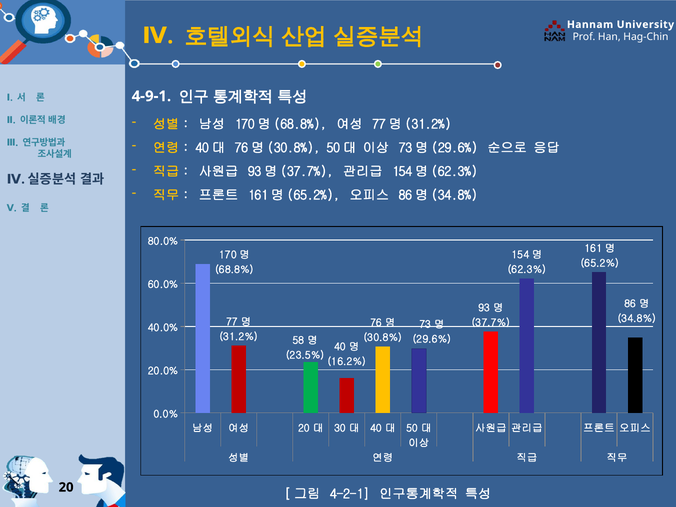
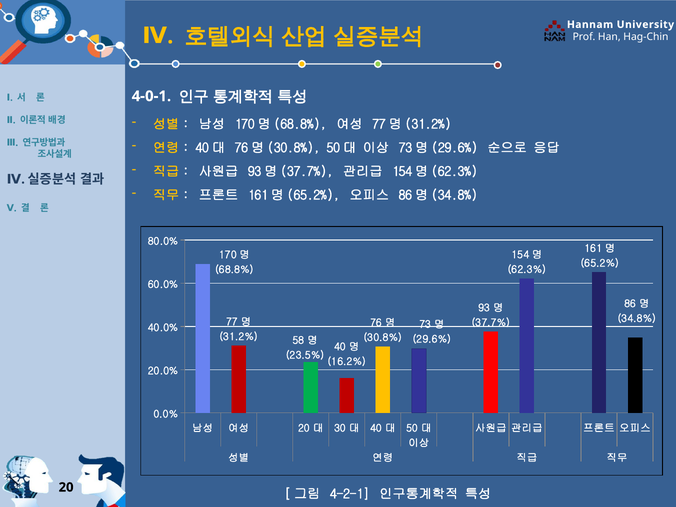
4-9-1: 4-9-1 -> 4-0-1
